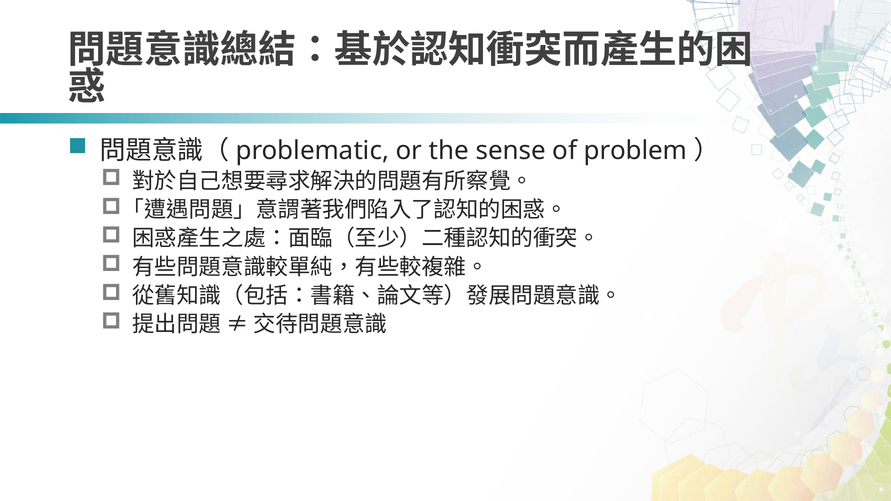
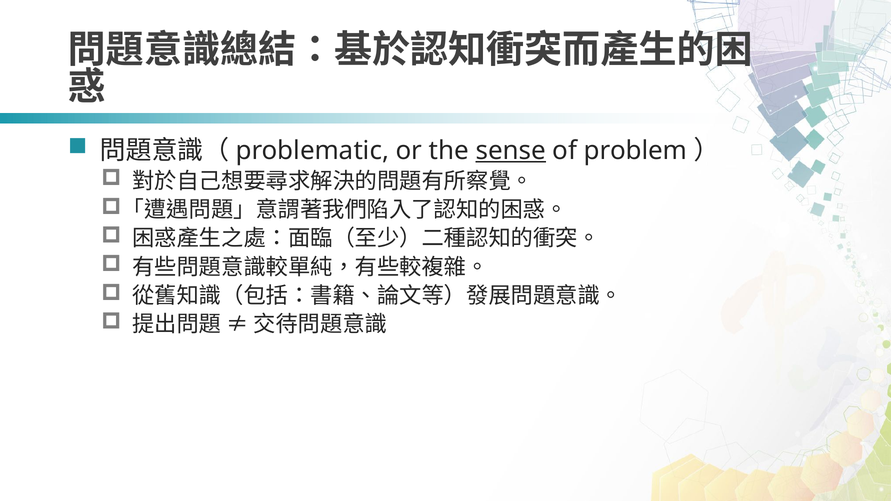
sense underline: none -> present
